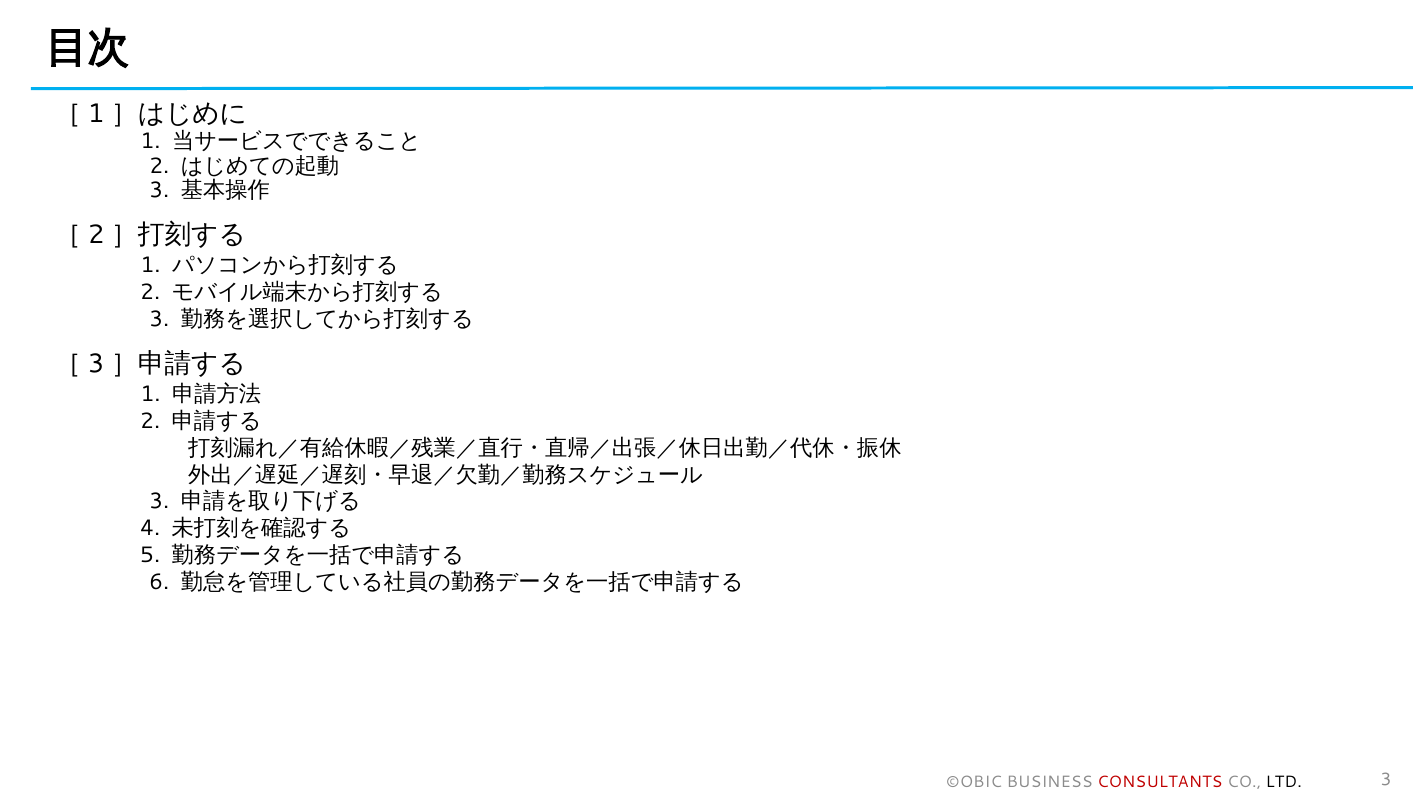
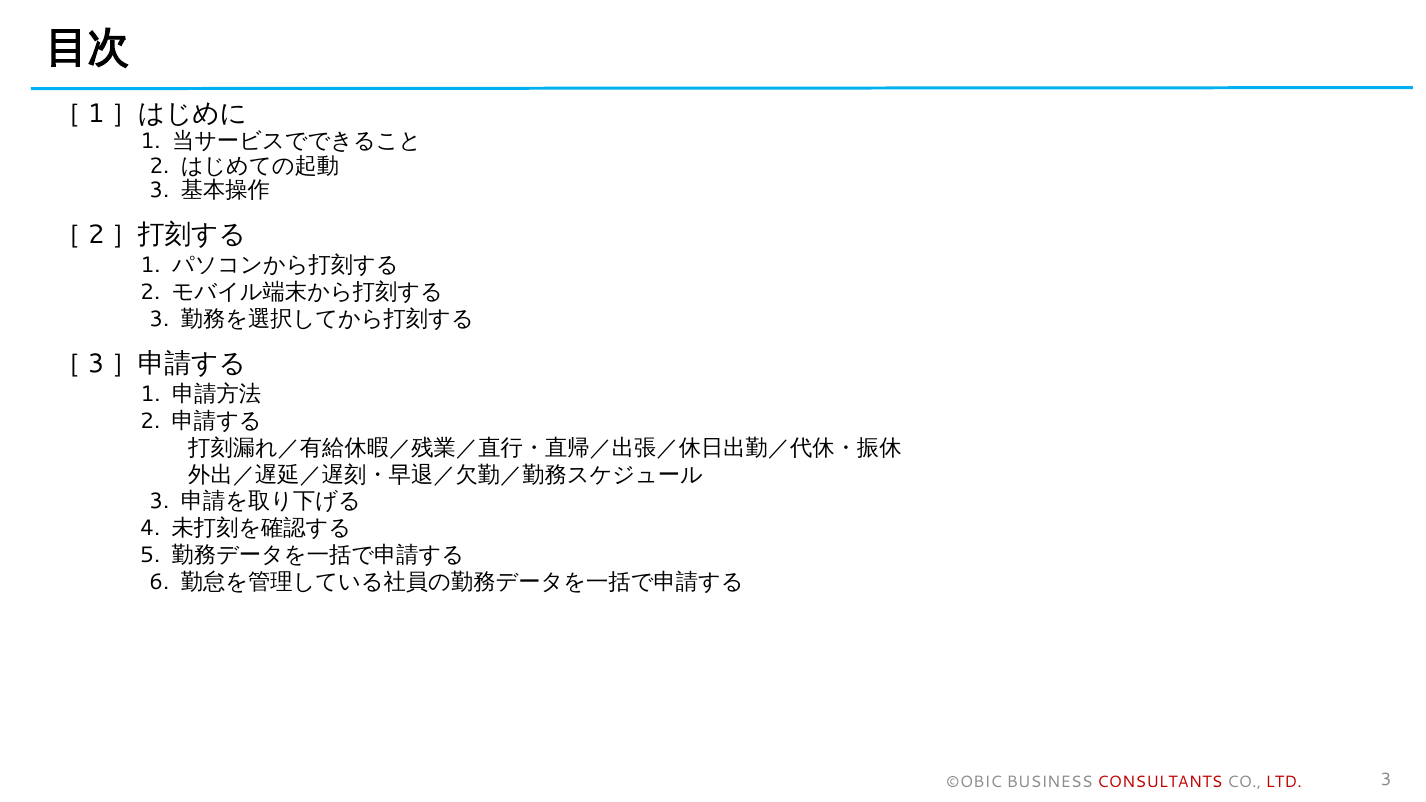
LTD colour: black -> red
